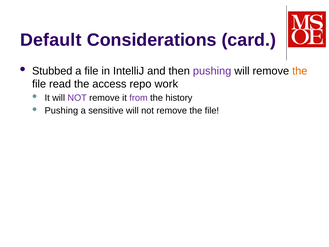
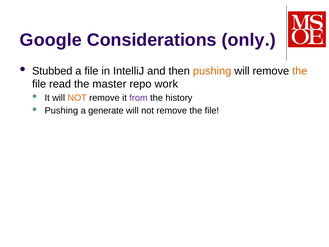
Default: Default -> Google
card: card -> only
pushing at (212, 71) colour: purple -> orange
access: access -> master
NOT at (77, 98) colour: purple -> orange
sensitive: sensitive -> generate
